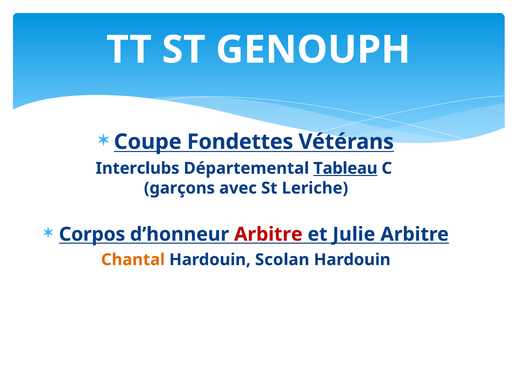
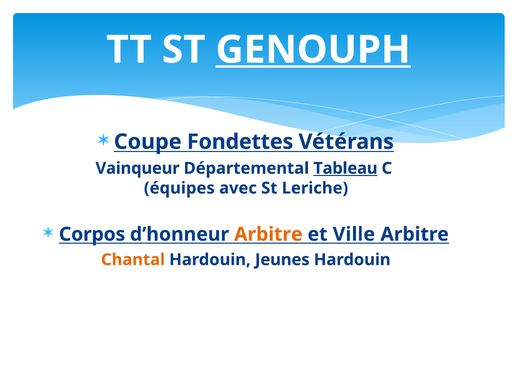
GENOUPH underline: none -> present
Interclubs: Interclubs -> Vainqueur
garçons: garçons -> équipes
Arbitre at (268, 234) colour: red -> orange
Julie: Julie -> Ville
Scolan: Scolan -> Jeunes
